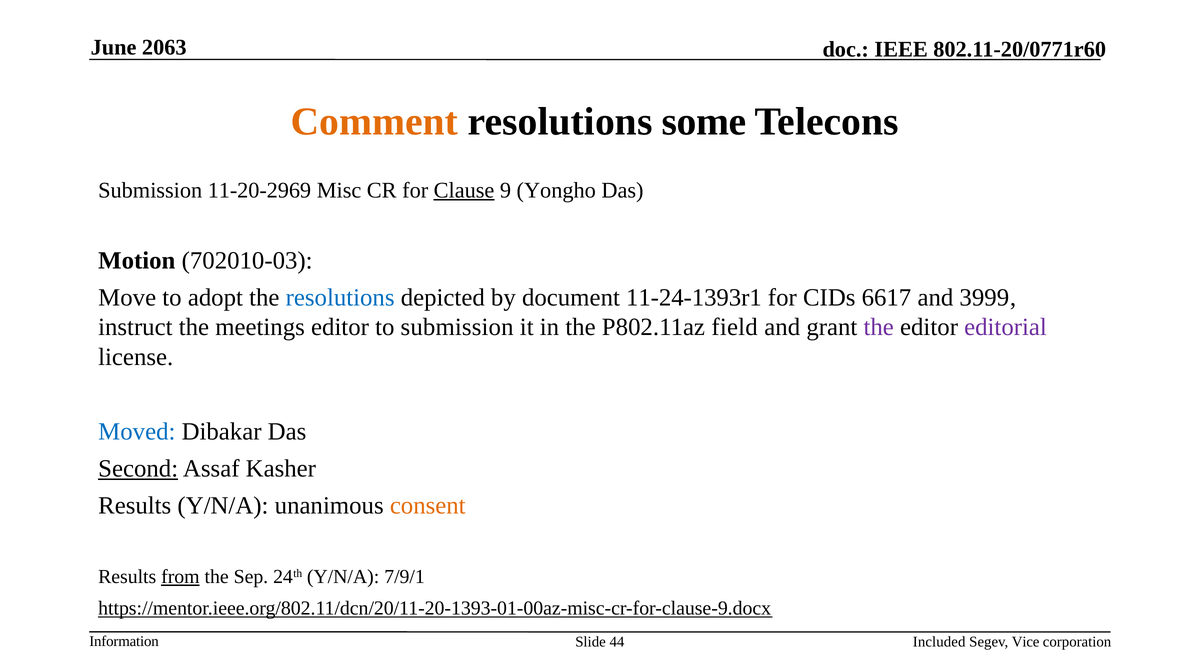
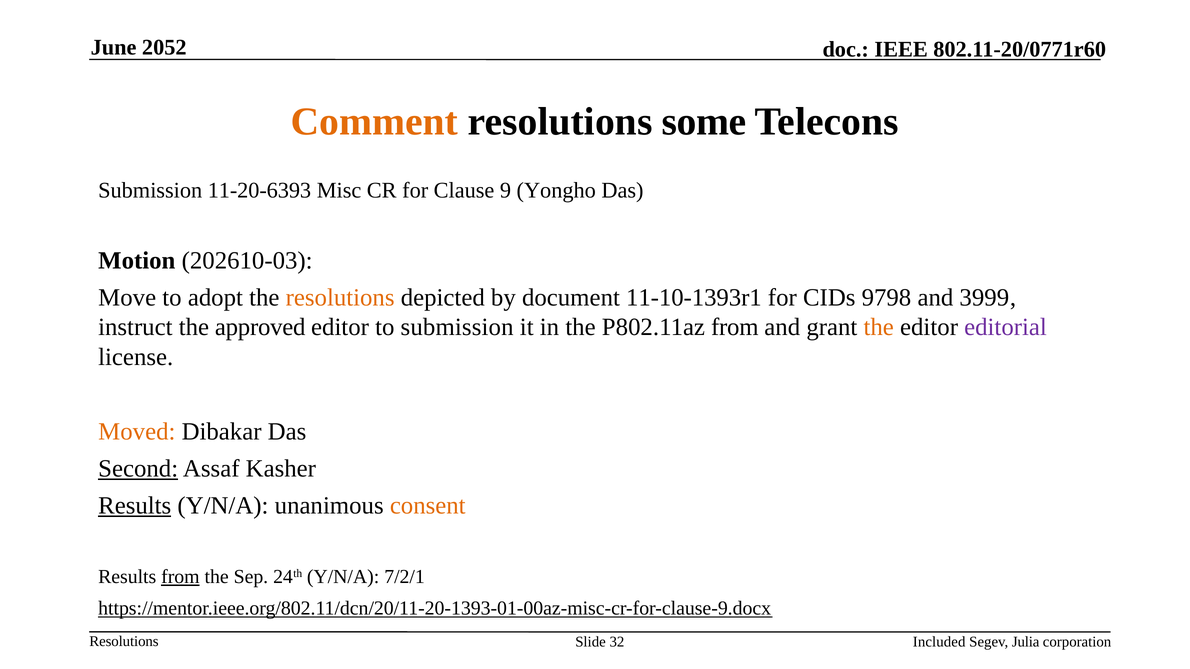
2063: 2063 -> 2052
11-20-2969: 11-20-2969 -> 11-20-6393
Clause underline: present -> none
702010-03: 702010-03 -> 202610-03
resolutions at (340, 298) colour: blue -> orange
11-24-1393r1: 11-24-1393r1 -> 11-10-1393r1
6617: 6617 -> 9798
meetings: meetings -> approved
P802.11az field: field -> from
the at (879, 327) colour: purple -> orange
Moved colour: blue -> orange
Results at (135, 506) underline: none -> present
7/9/1: 7/9/1 -> 7/2/1
Information at (124, 642): Information -> Resolutions
44: 44 -> 32
Vice: Vice -> Julia
